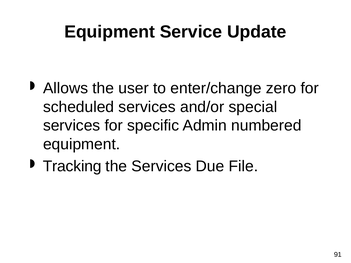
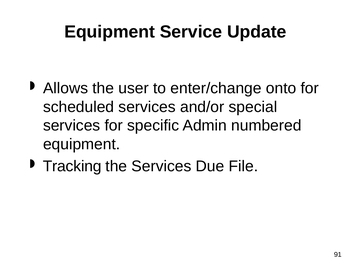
zero: zero -> onto
